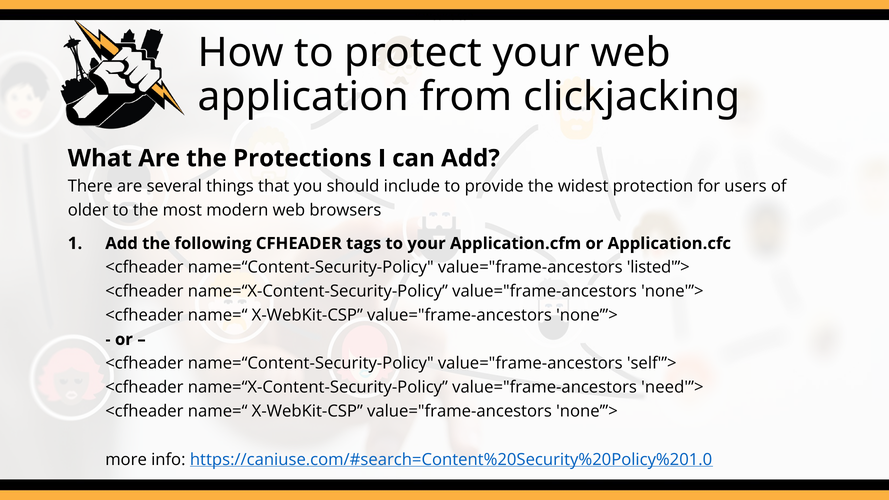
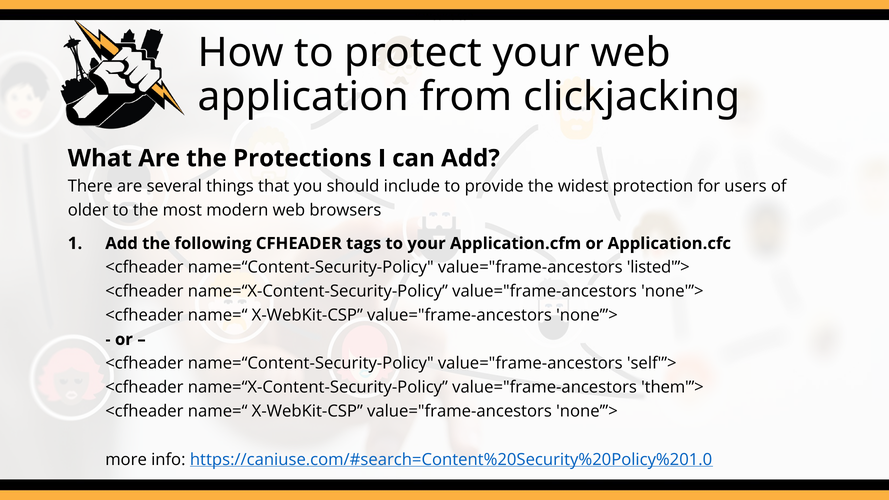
need'”>: need'”> -> them'”>
